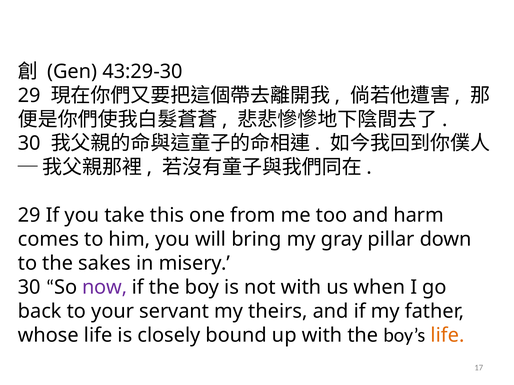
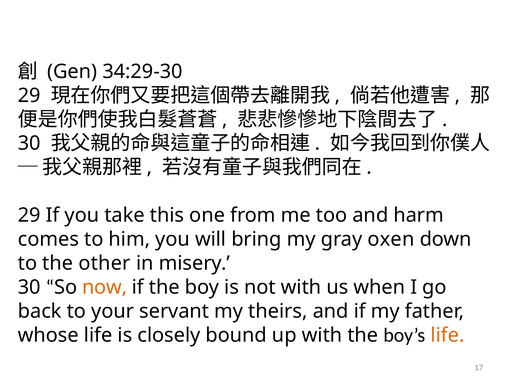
43:29-30: 43:29-30 -> 34:29-30
pillar: pillar -> oxen
sakes: sakes -> other
now colour: purple -> orange
